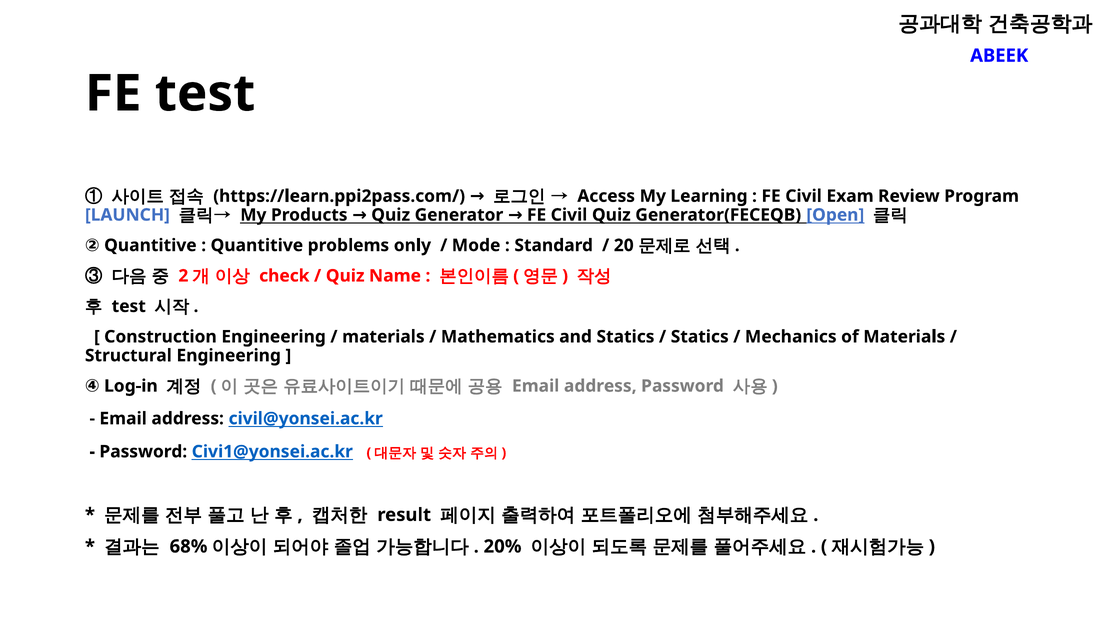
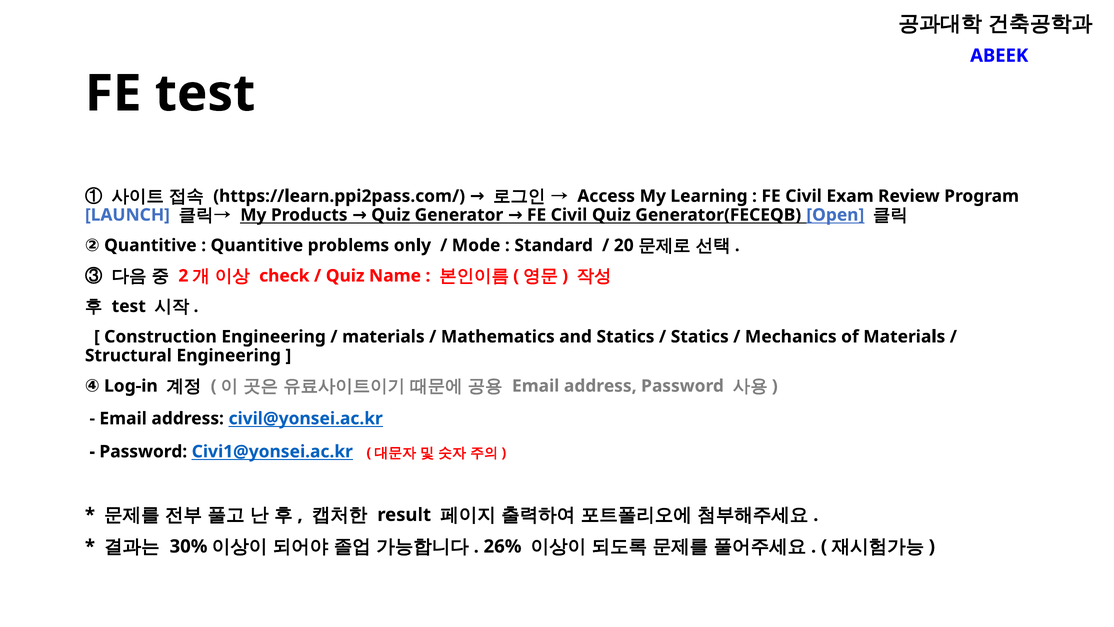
68%: 68% -> 30%
20%: 20% -> 26%
